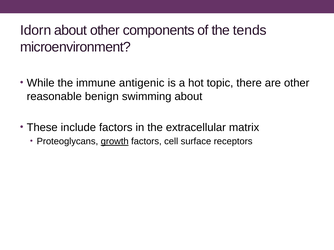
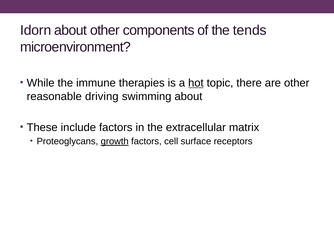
antigenic: antigenic -> therapies
hot underline: none -> present
benign: benign -> driving
